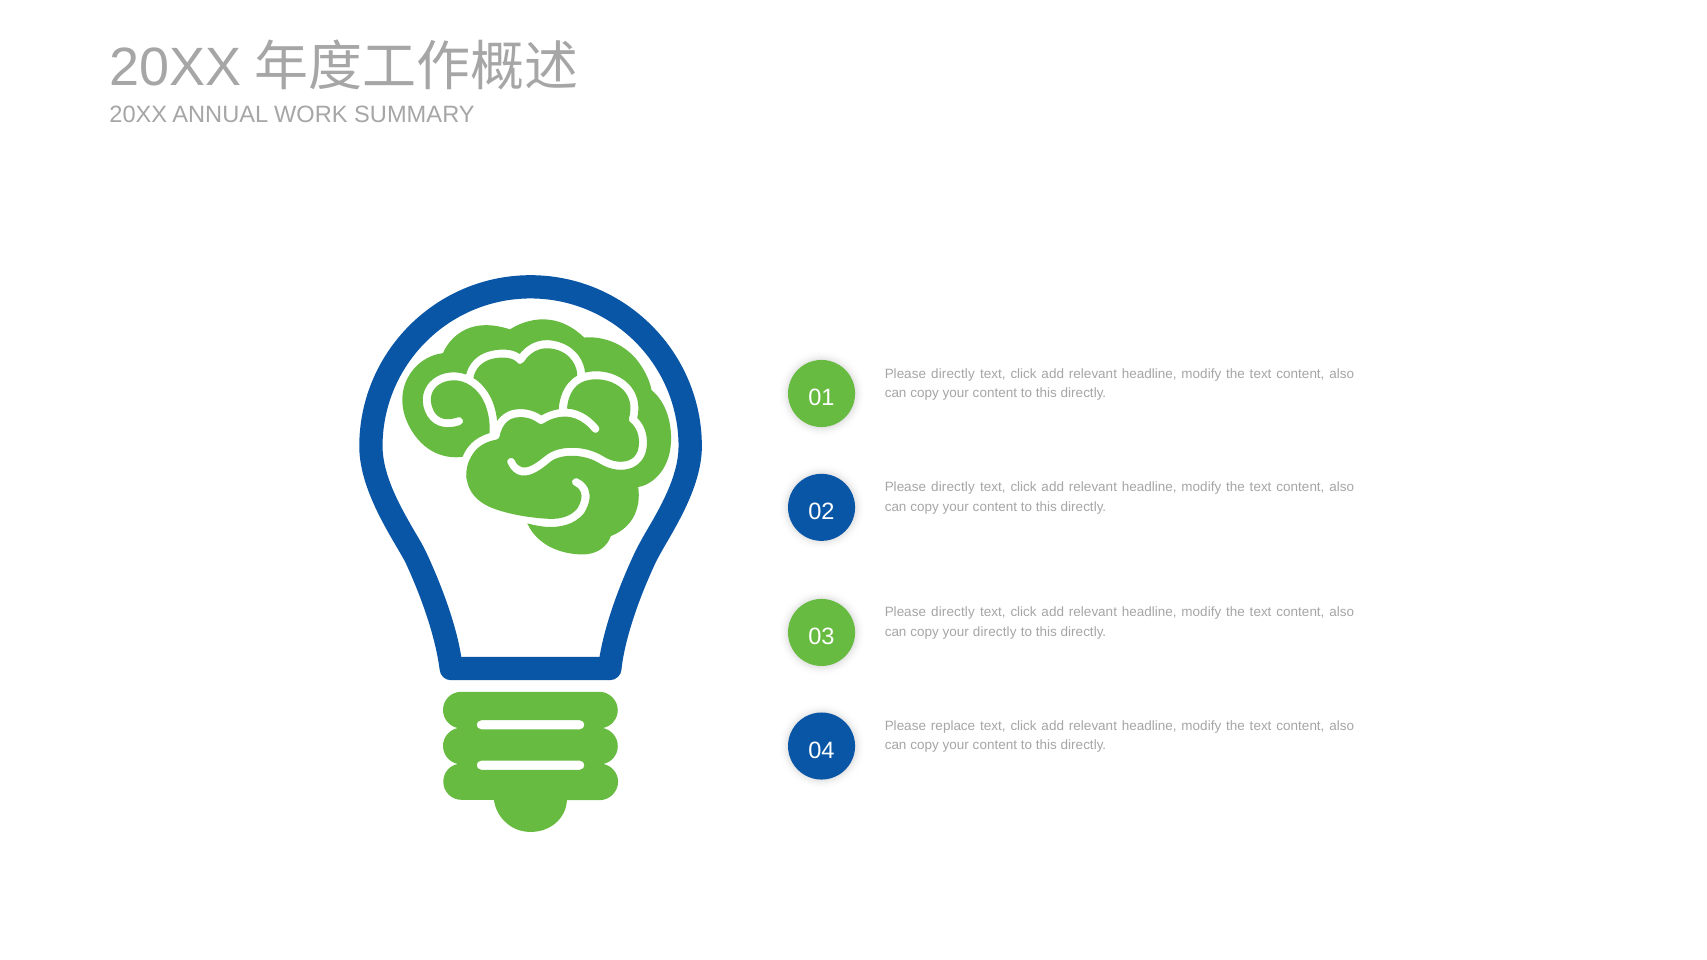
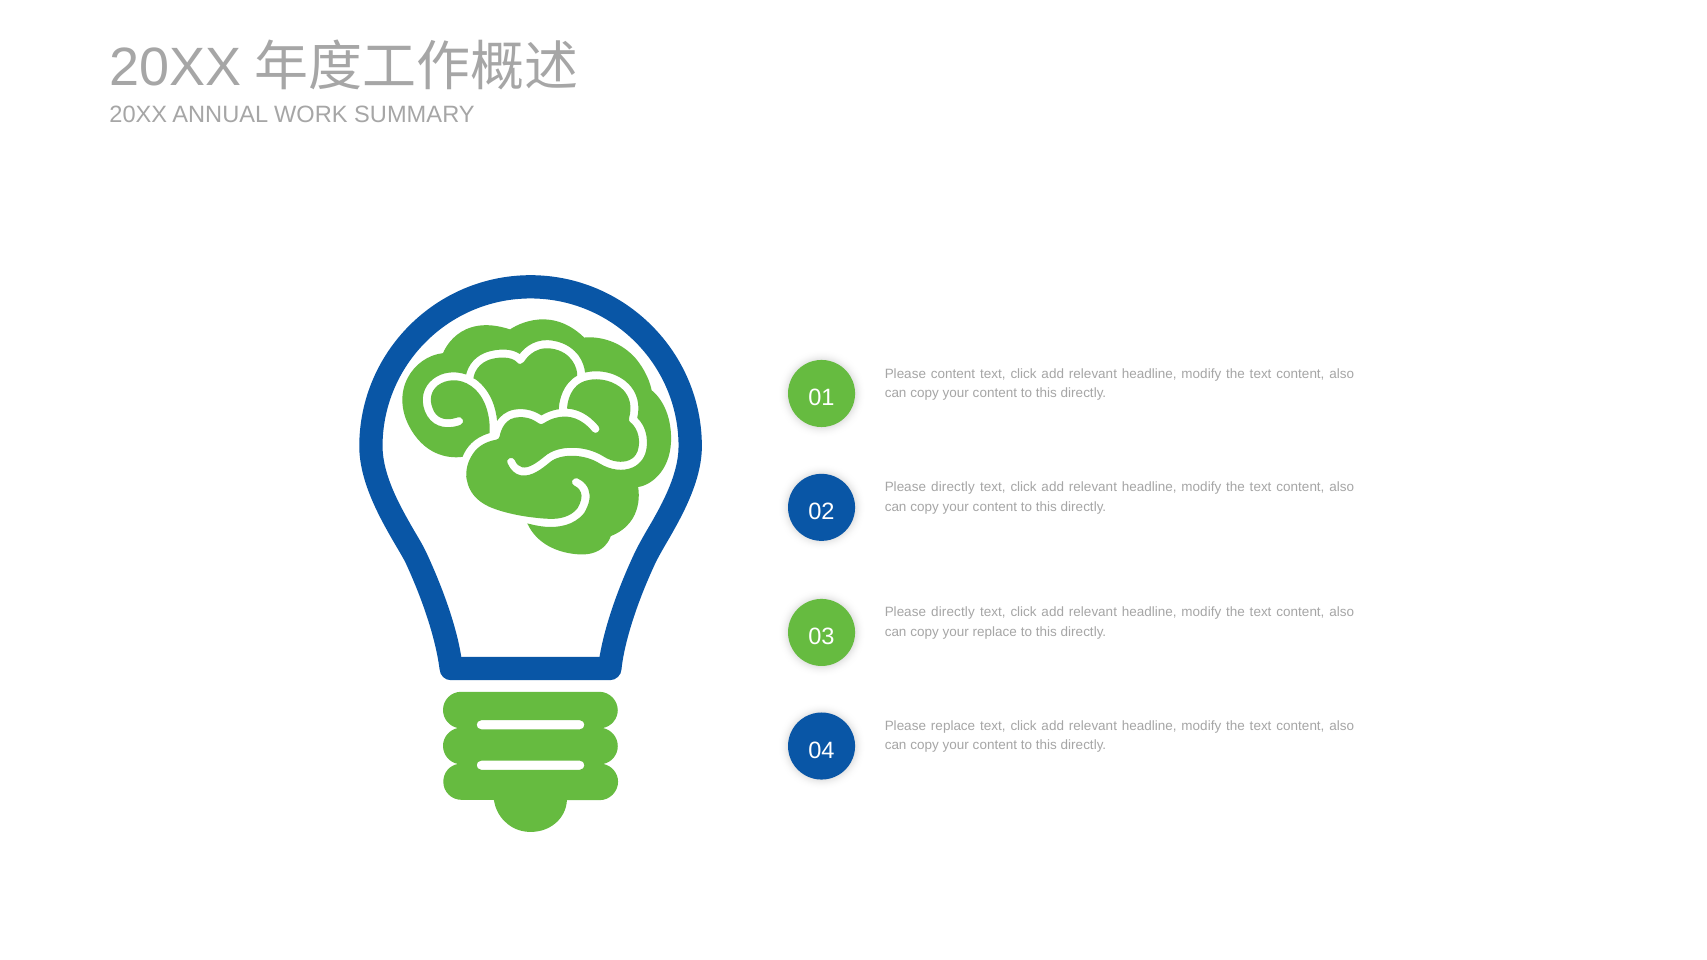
directly at (953, 374): directly -> content
your directly: directly -> replace
